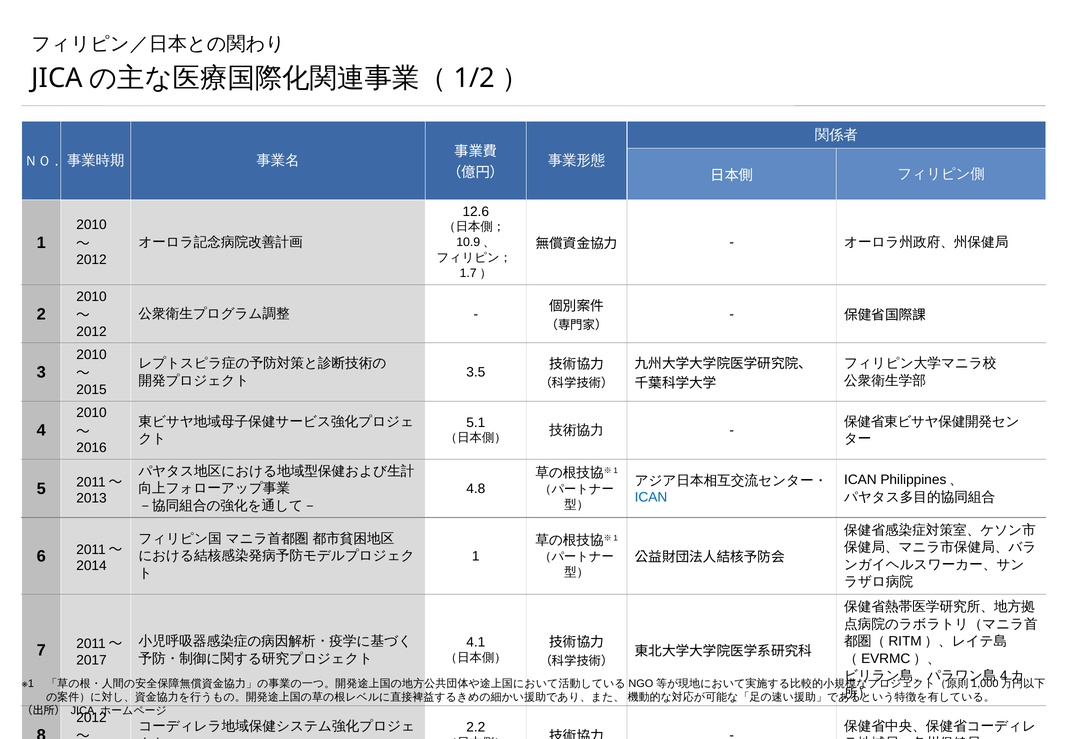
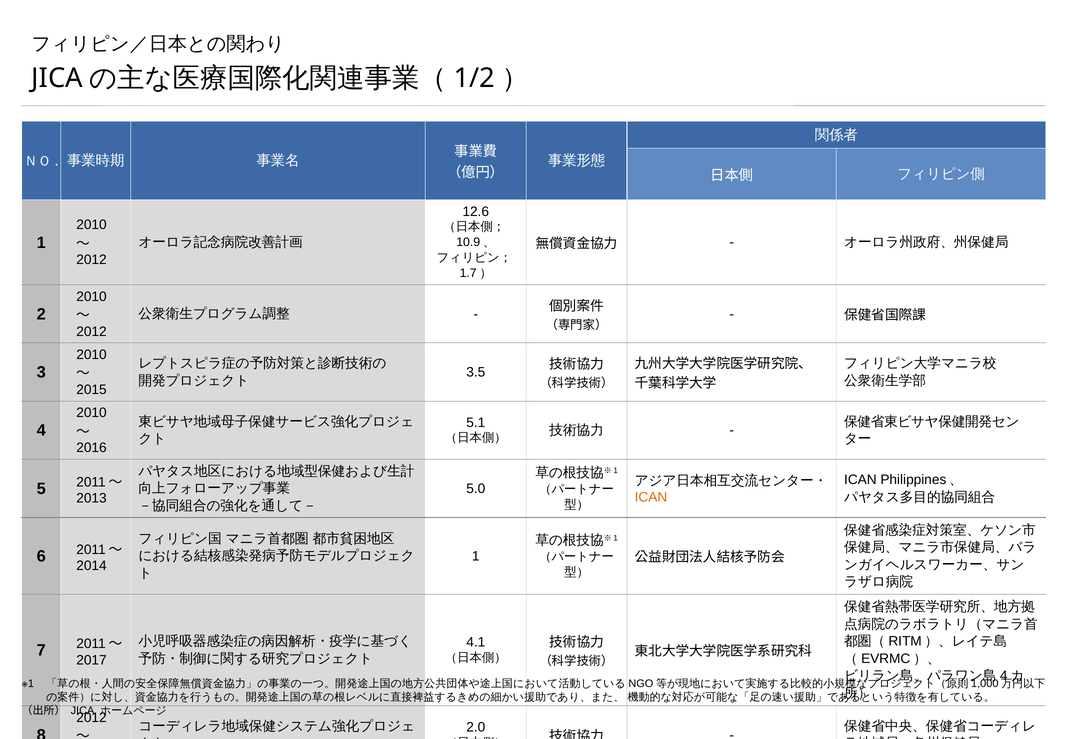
4.8: 4.8 -> 5.0
ICAN at (651, 497) colour: blue -> orange
2.2: 2.2 -> 2.0
